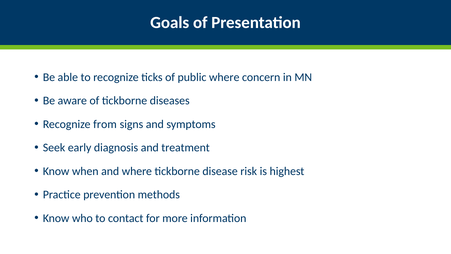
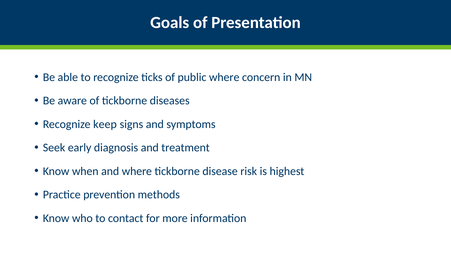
from: from -> keep
